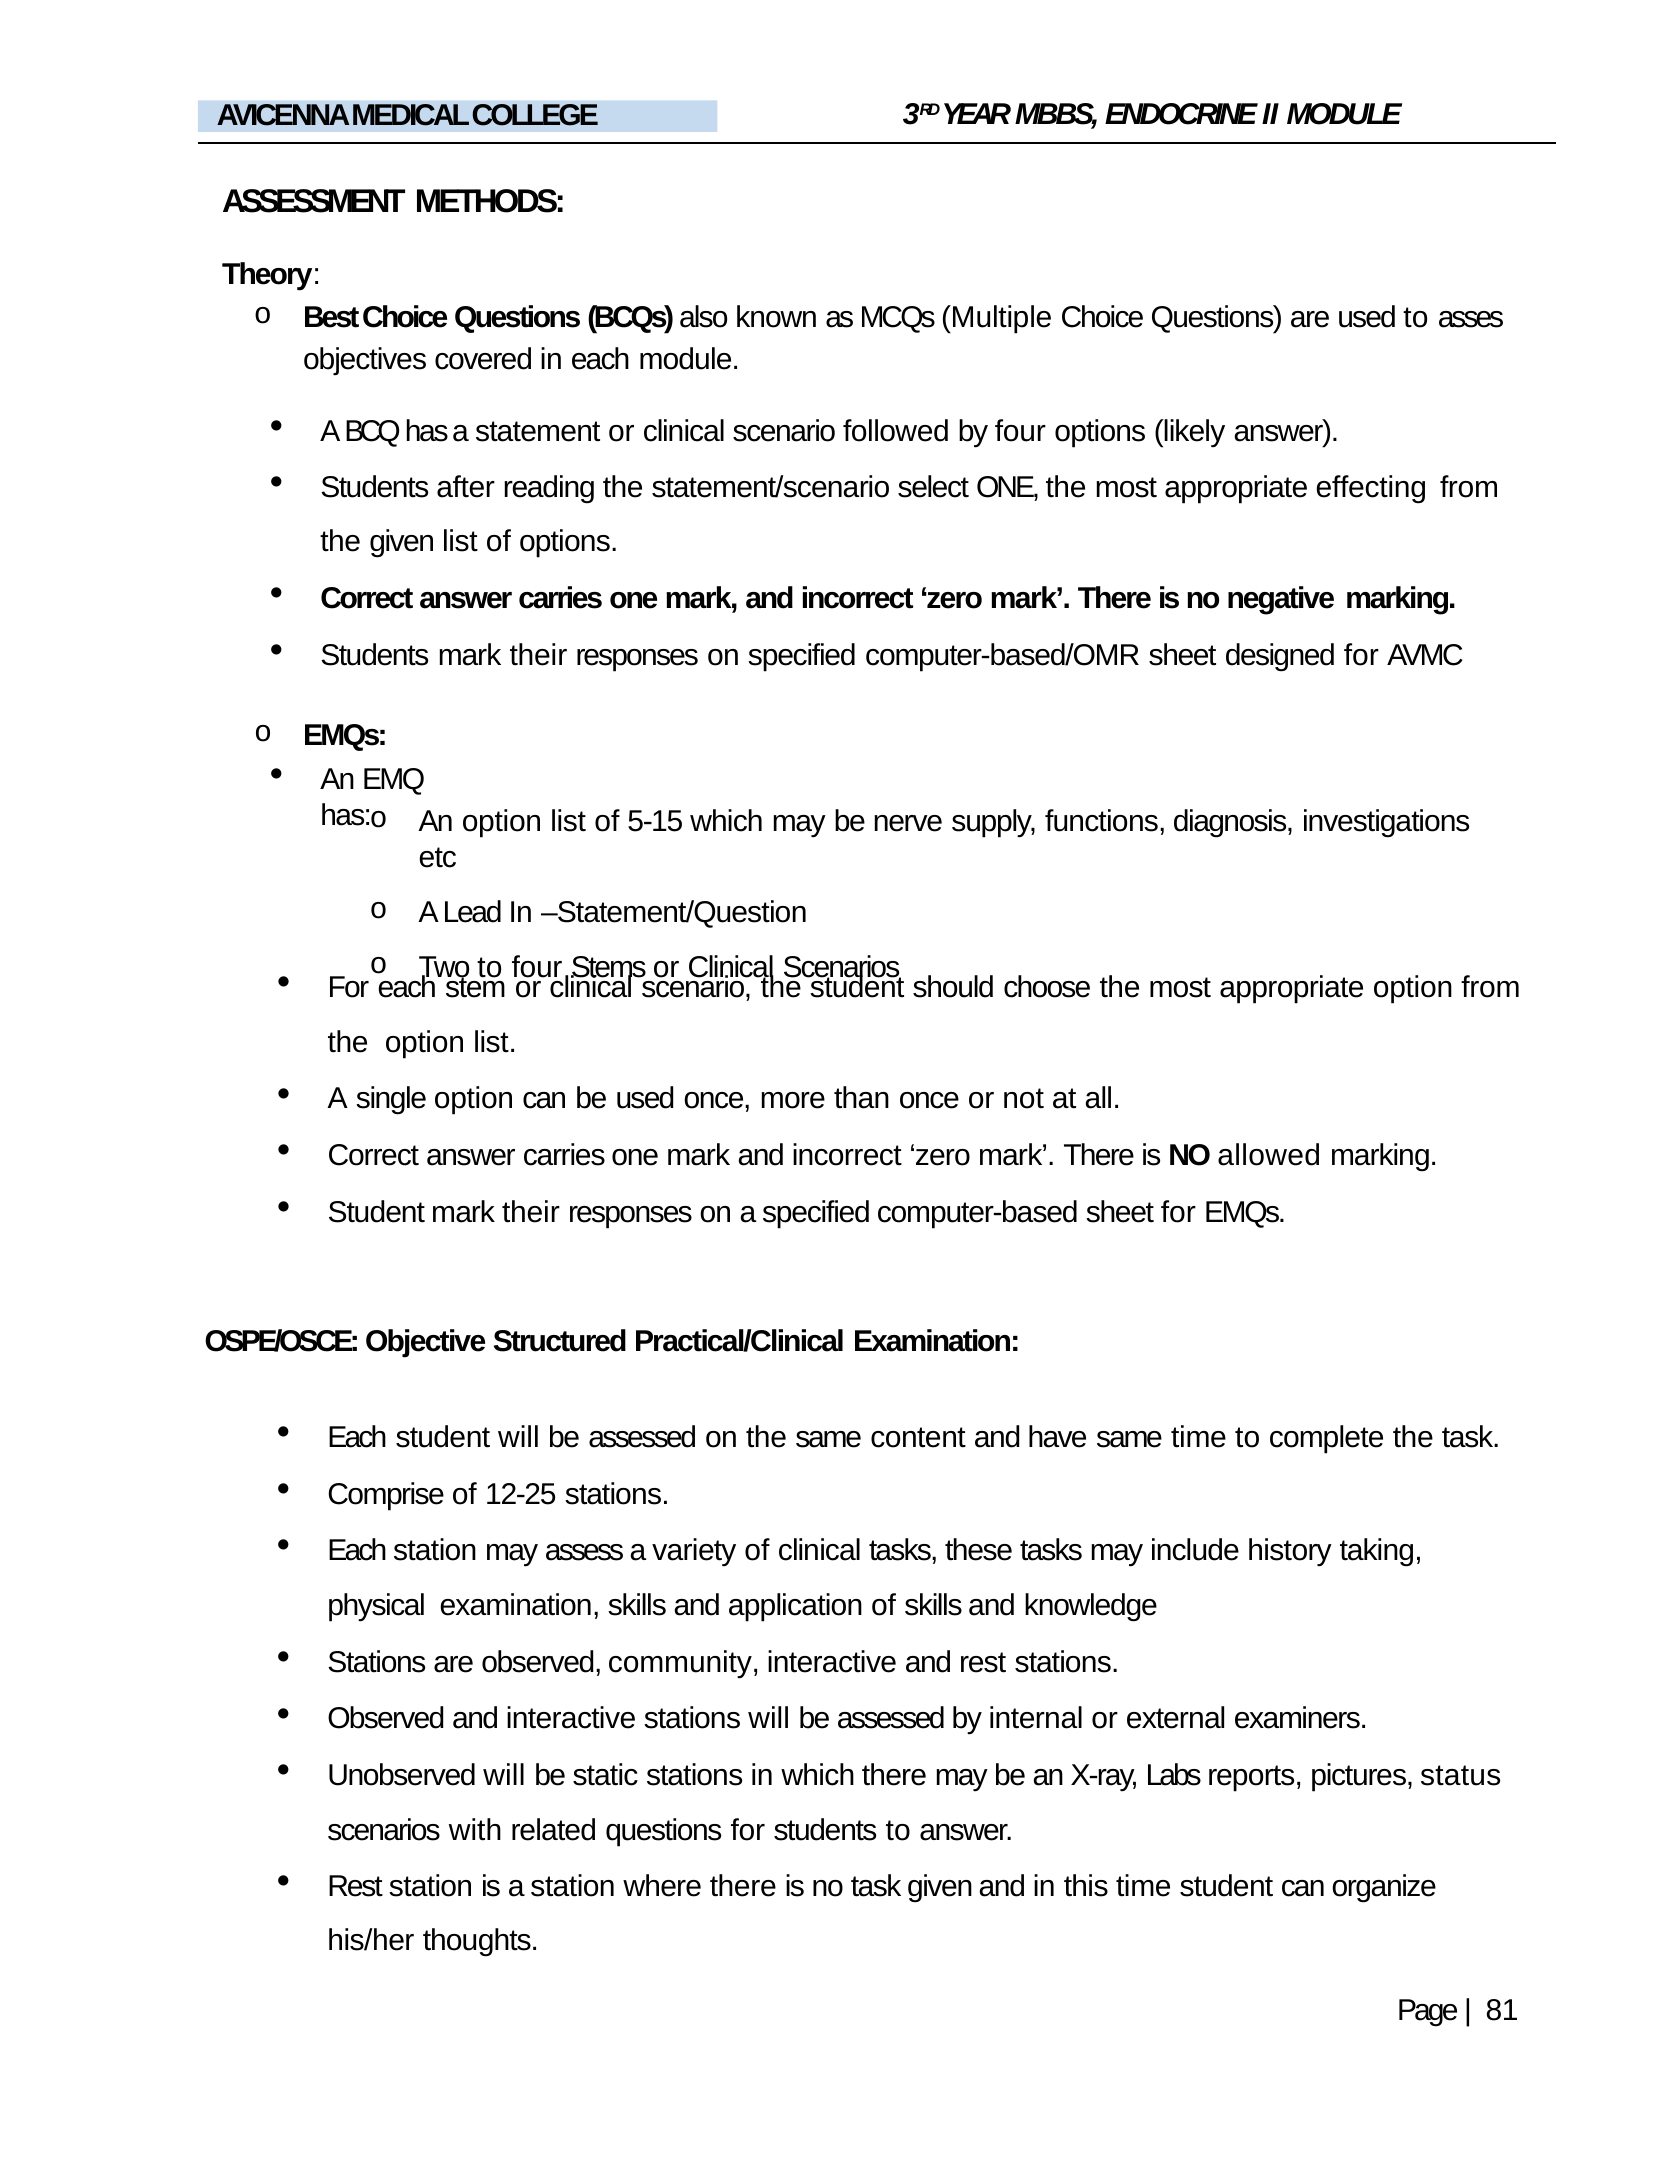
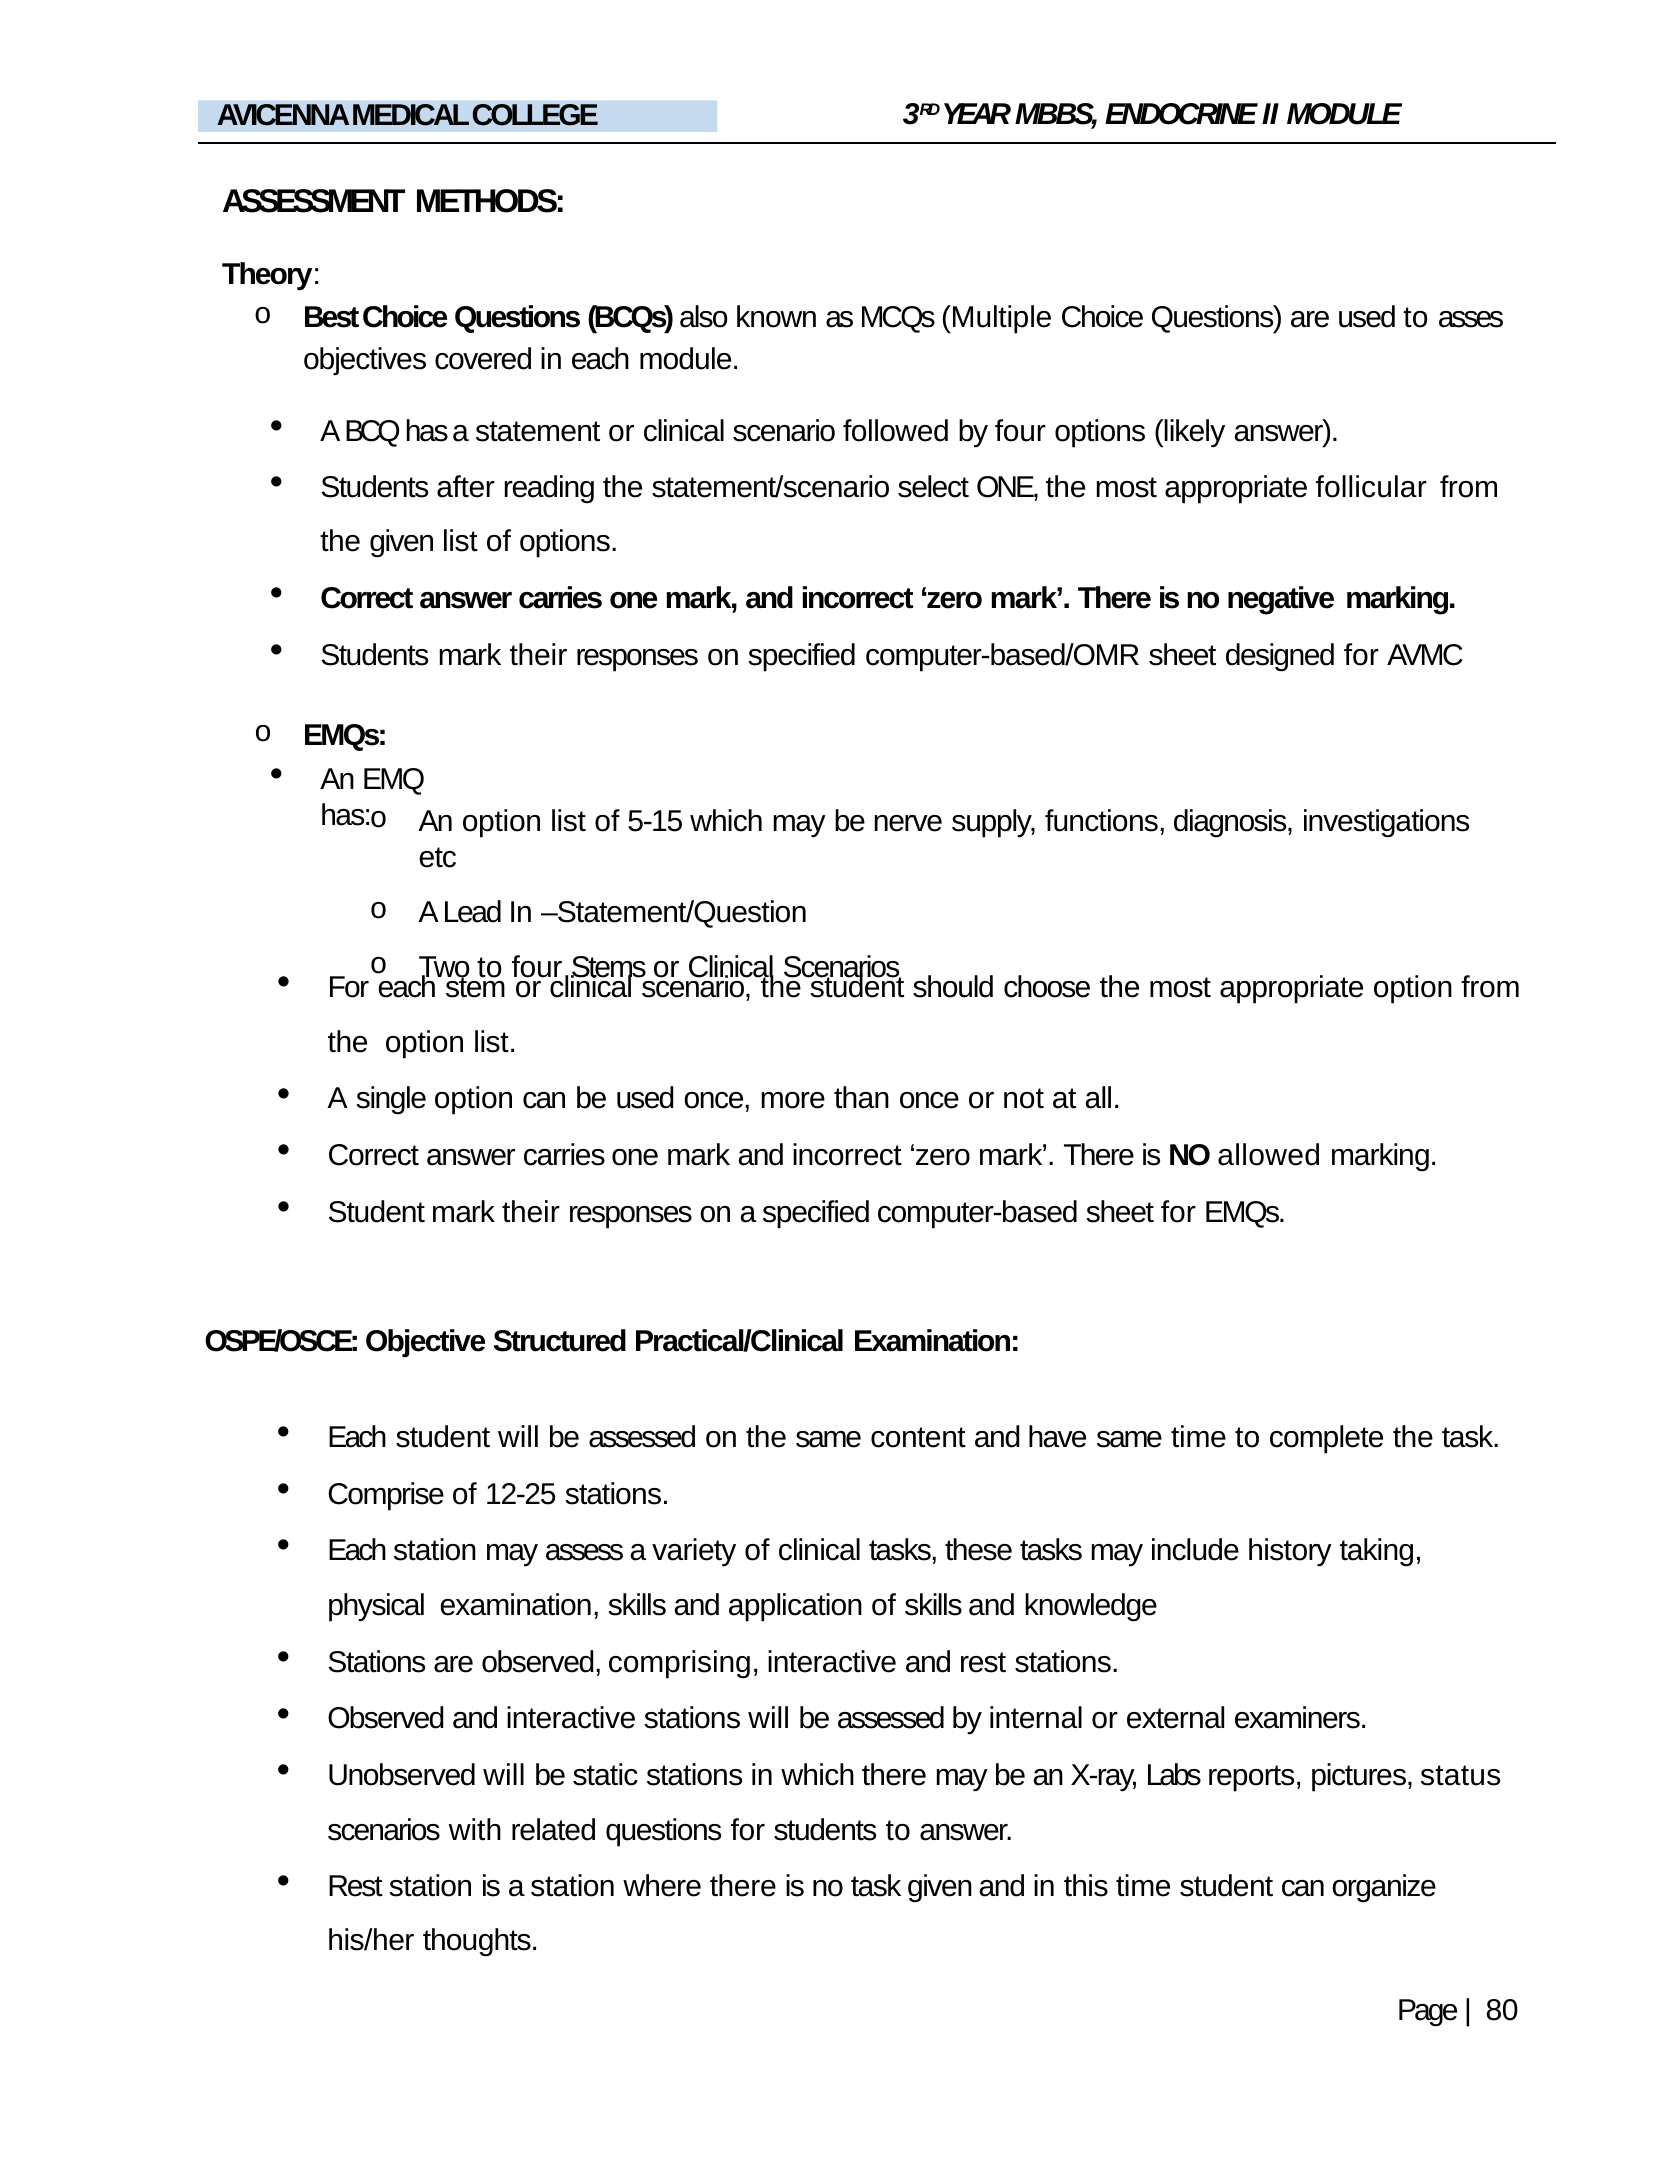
effecting: effecting -> follicular
community: community -> comprising
81: 81 -> 80
